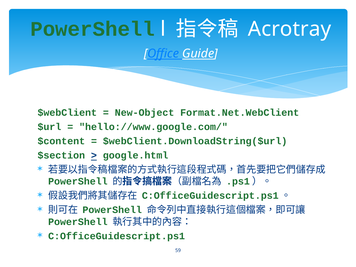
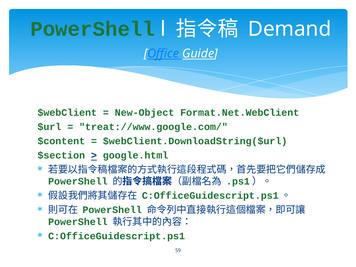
Acrotray: Acrotray -> Demand
hello://www.google.com/: hello://www.google.com/ -> treat://www.google.com/
